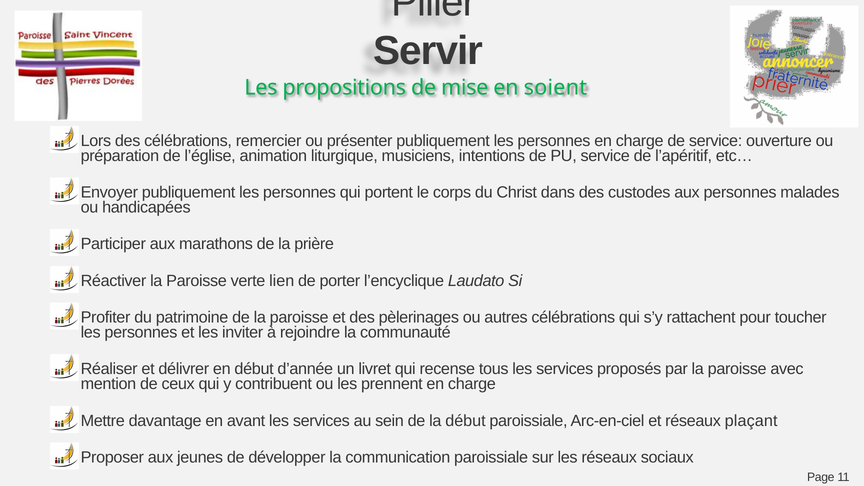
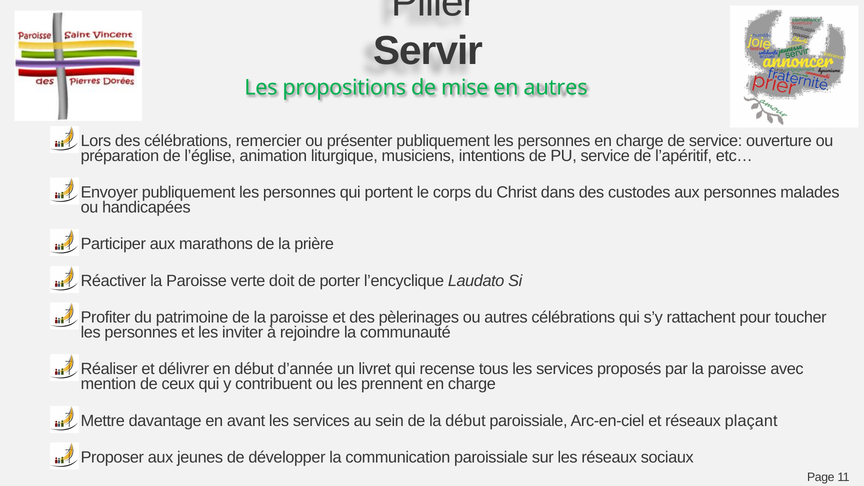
en soient: soient -> autres
lien: lien -> doit
